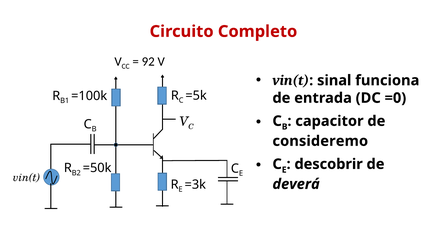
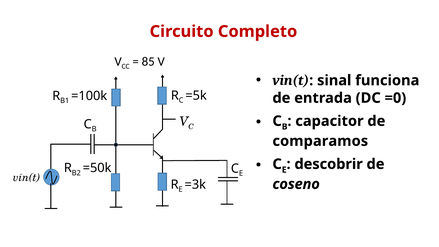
92: 92 -> 85
consideremo: consideremo -> comparamos
deverá: deverá -> coseno
